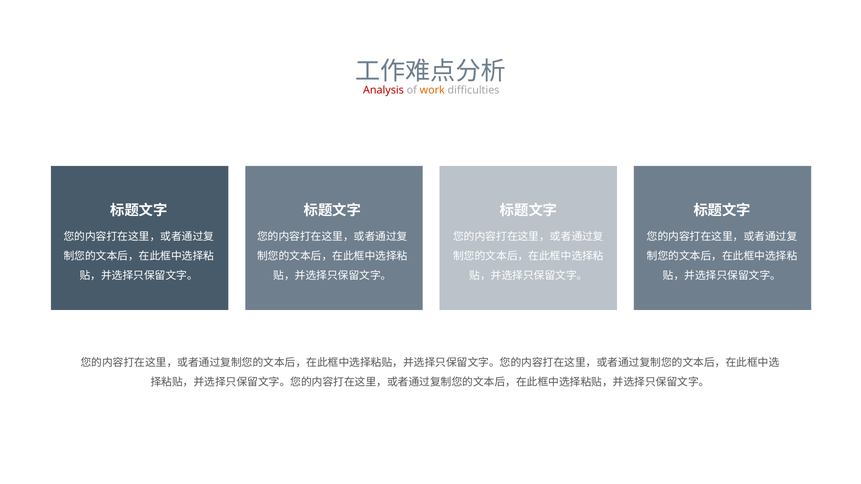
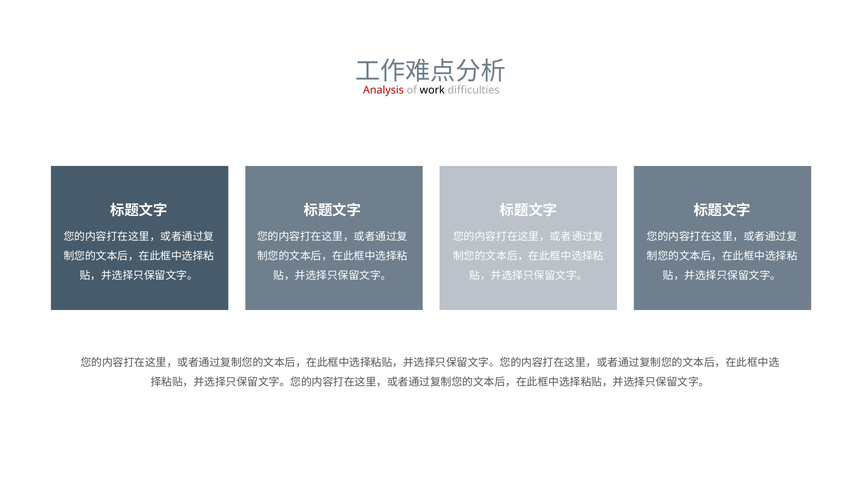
work colour: orange -> black
